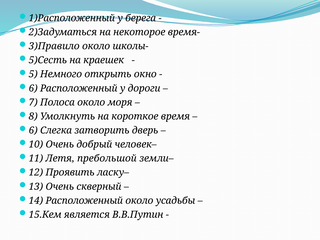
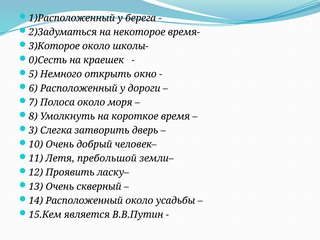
3)Правило: 3)Правило -> 3)Которое
5)Сесть: 5)Сесть -> 0)Сесть
6 at (33, 130): 6 -> 3
